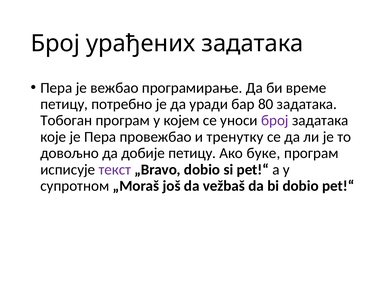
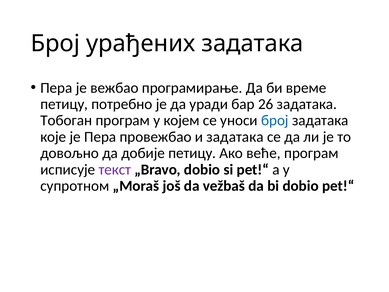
80: 80 -> 26
број at (275, 120) colour: purple -> blue
и тренутку: тренутку -> задатака
буке: буке -> веће
